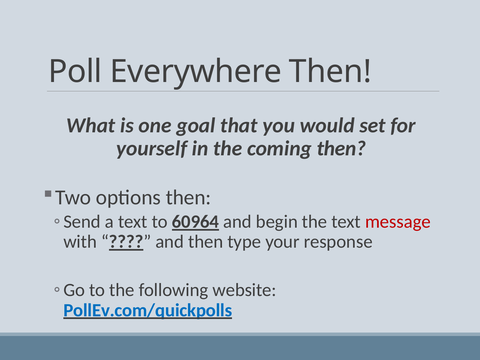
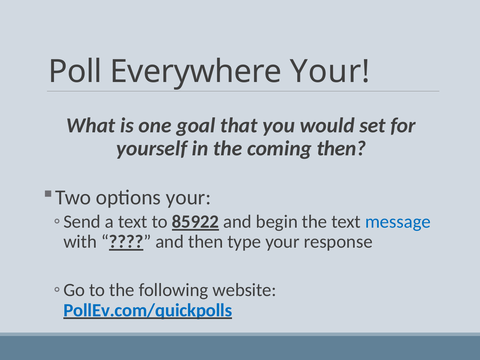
Everywhere Then: Then -> Your
options then: then -> your
60964: 60964 -> 85922
message colour: red -> blue
